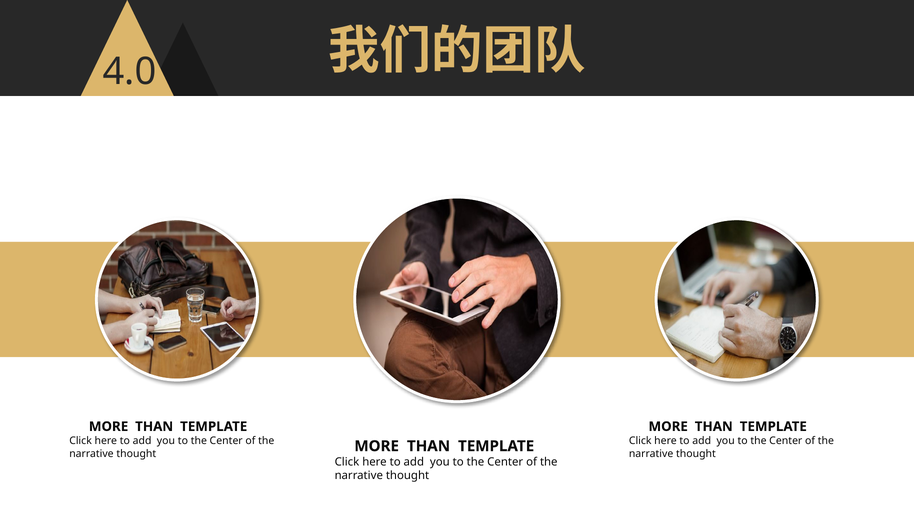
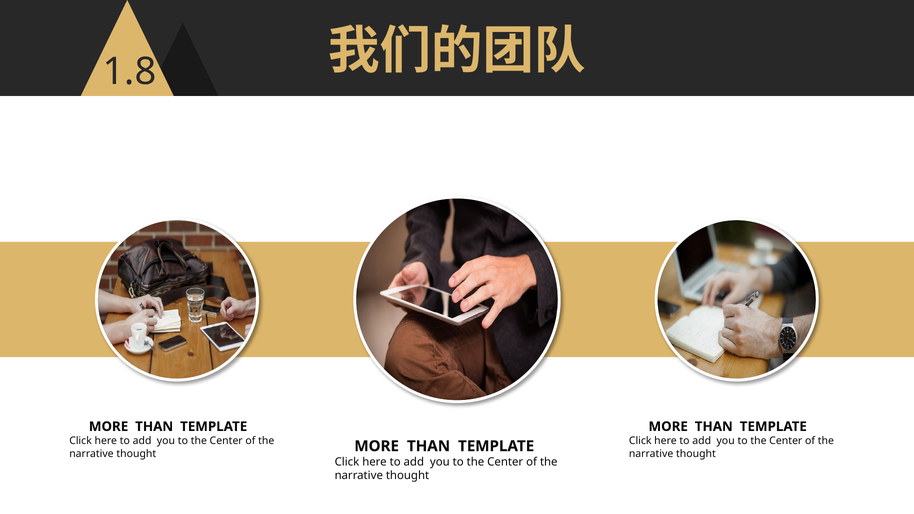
4.0: 4.0 -> 1.8
